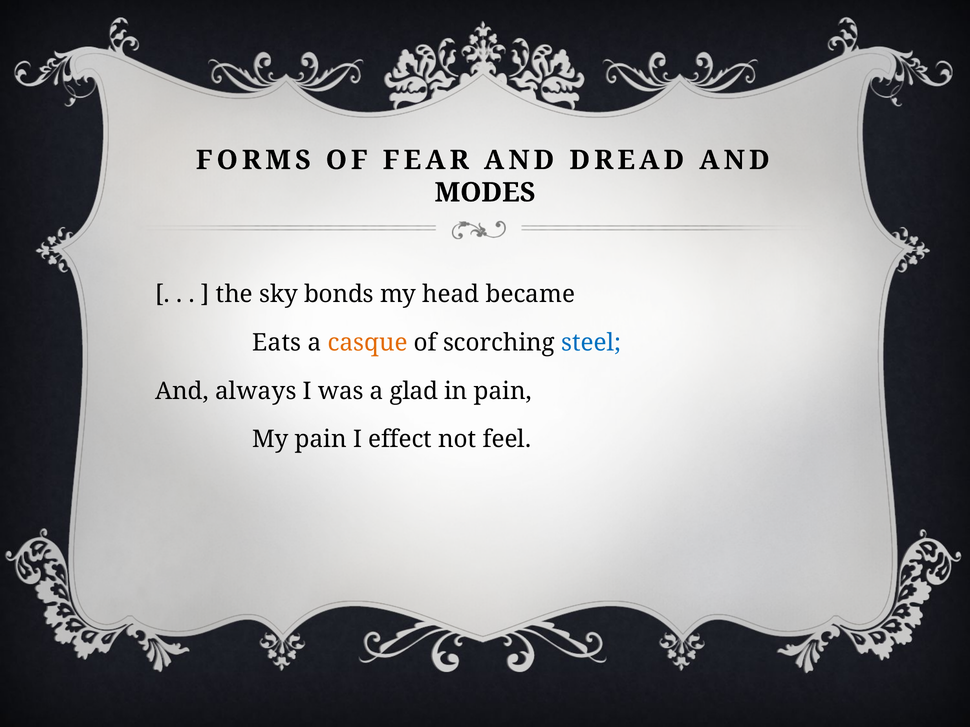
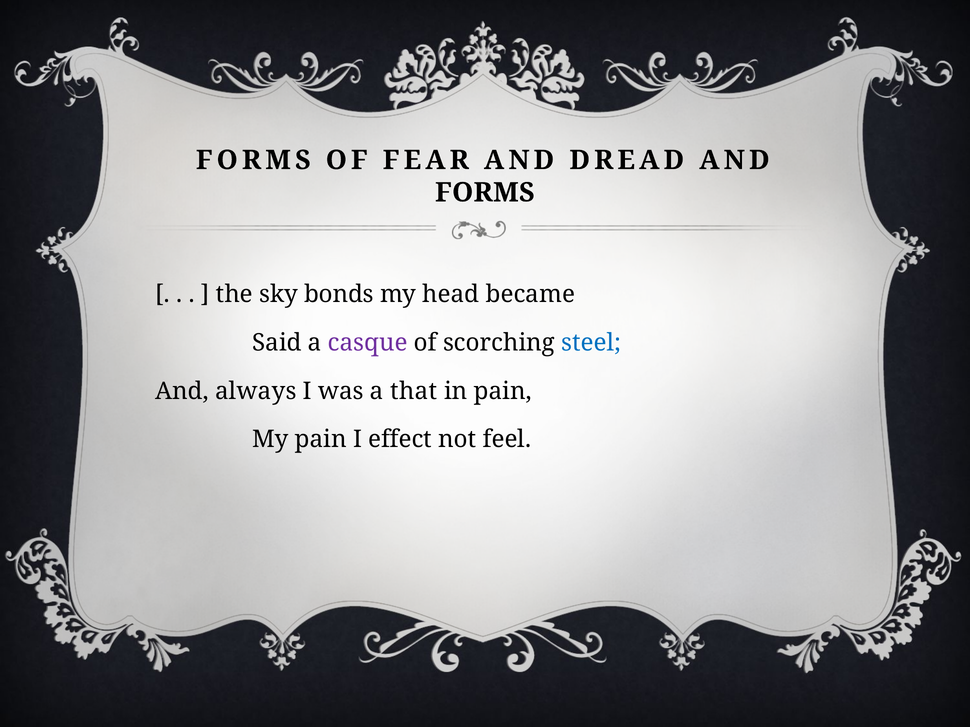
MODES at (485, 193): MODES -> FORMS
Eats: Eats -> Said
casque colour: orange -> purple
glad: glad -> that
